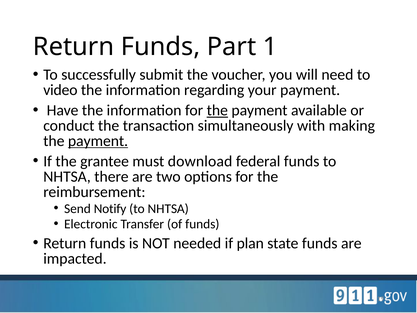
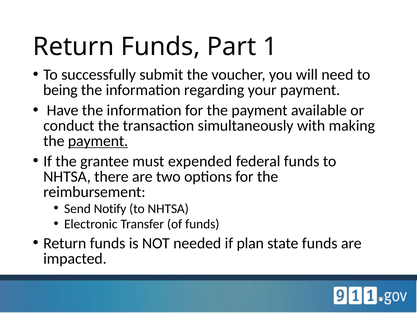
video: video -> being
the at (217, 110) underline: present -> none
download: download -> expended
